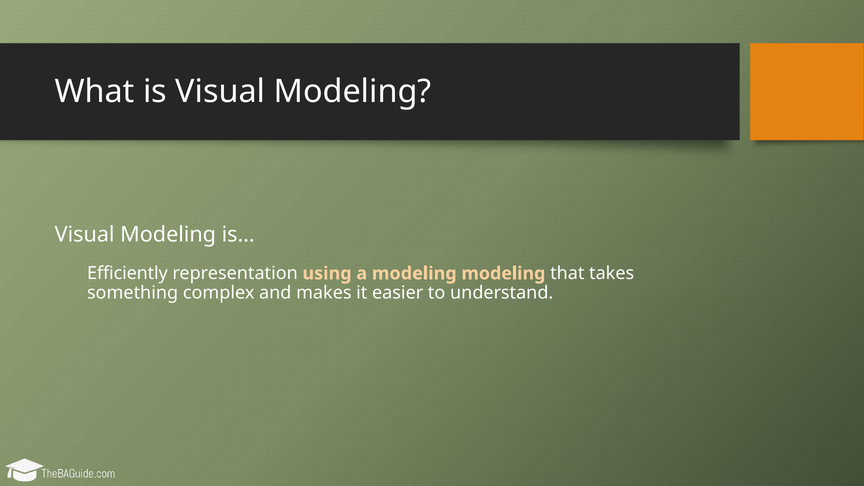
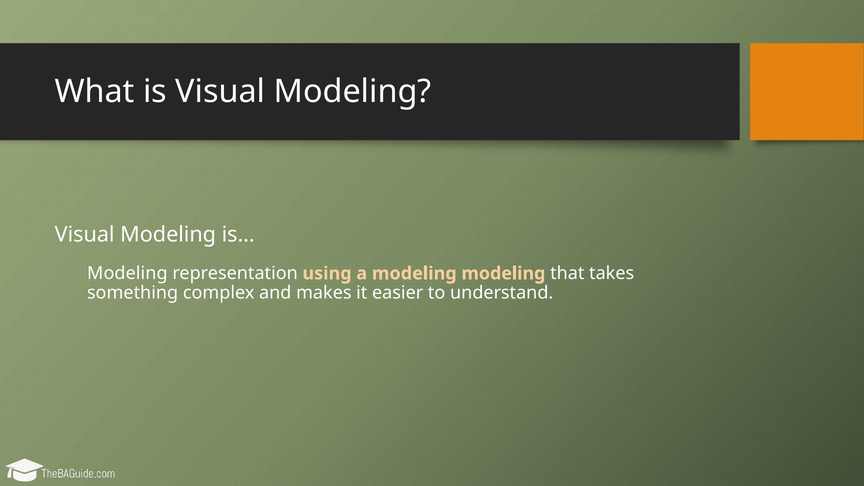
Efficiently at (127, 273): Efficiently -> Modeling
